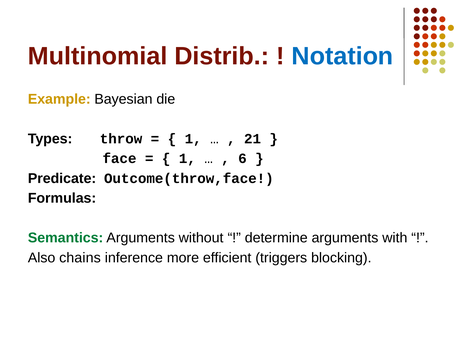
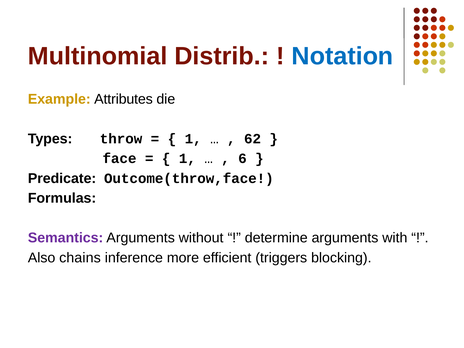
Bayesian: Bayesian -> Attributes
21: 21 -> 62
Semantics colour: green -> purple
